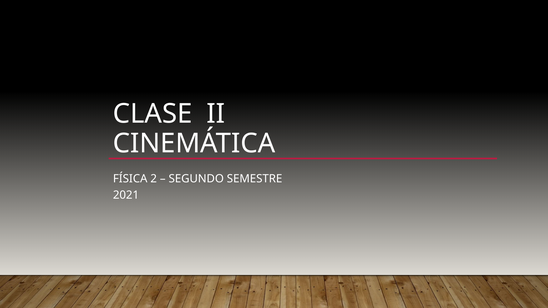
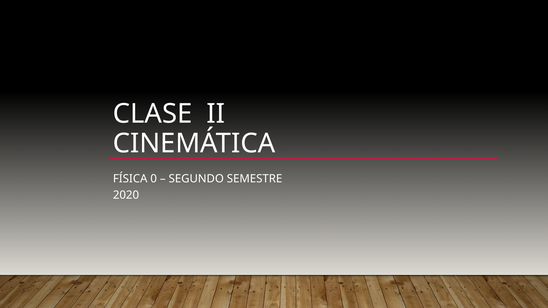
2: 2 -> 0
2021: 2021 -> 2020
